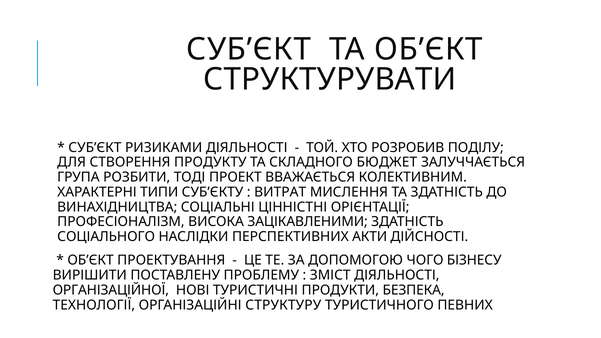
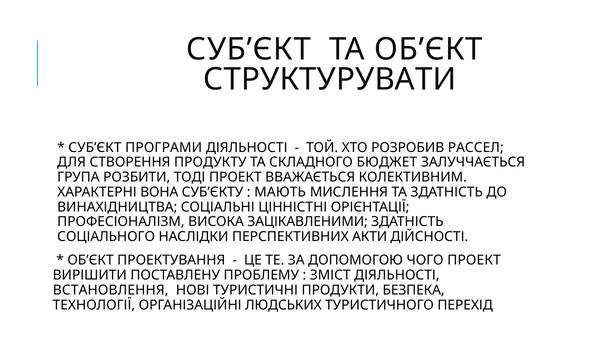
РИЗИКАМИ: РИЗИКАМИ -> ПРОГРАМИ
ПОДІЛУ: ПОДІЛУ -> РАССЕЛ
ТИПИ: ТИПИ -> ВОНА
ВИТРАТ: ВИТРАТ -> МАЮТЬ
ЧОГО БІЗНЕСУ: БІЗНЕСУ -> ПРОЕКТ
ОРГАНІЗАЦІЙНОЇ: ОРГАНІЗАЦІЙНОЇ -> ВСТАНОВЛЕННЯ
СТРУКТУРУ: СТРУКТУРУ -> ЛЮДСЬКИХ
ПЕВНИХ: ПЕВНИХ -> ПЕРЕХІД
